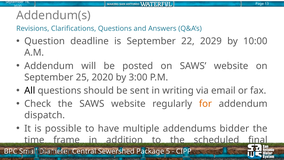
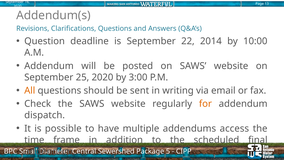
2029: 2029 -> 2014
All colour: black -> orange
bidder: bidder -> access
